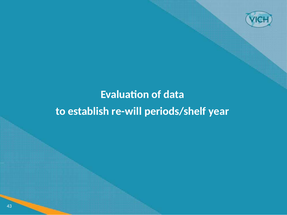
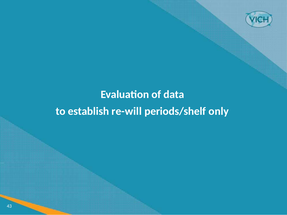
year: year -> only
